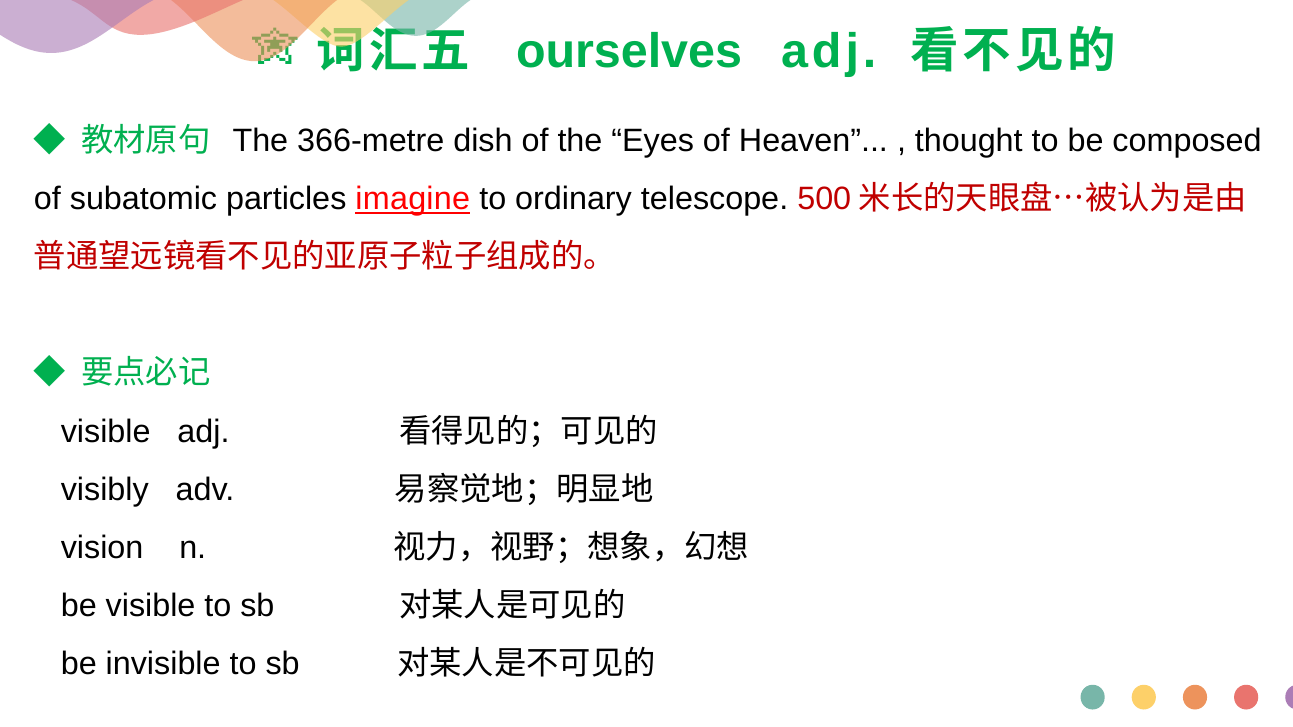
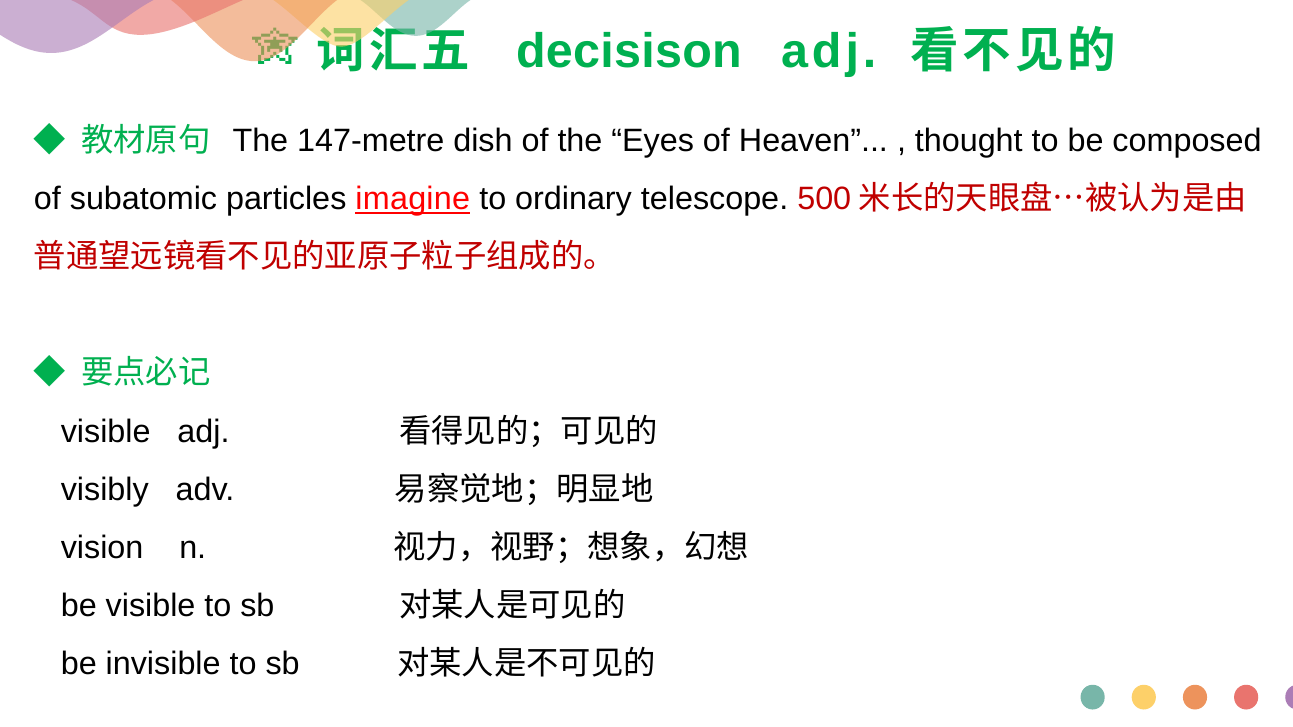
ourselves: ourselves -> decisison
366-metre: 366-metre -> 147-metre
